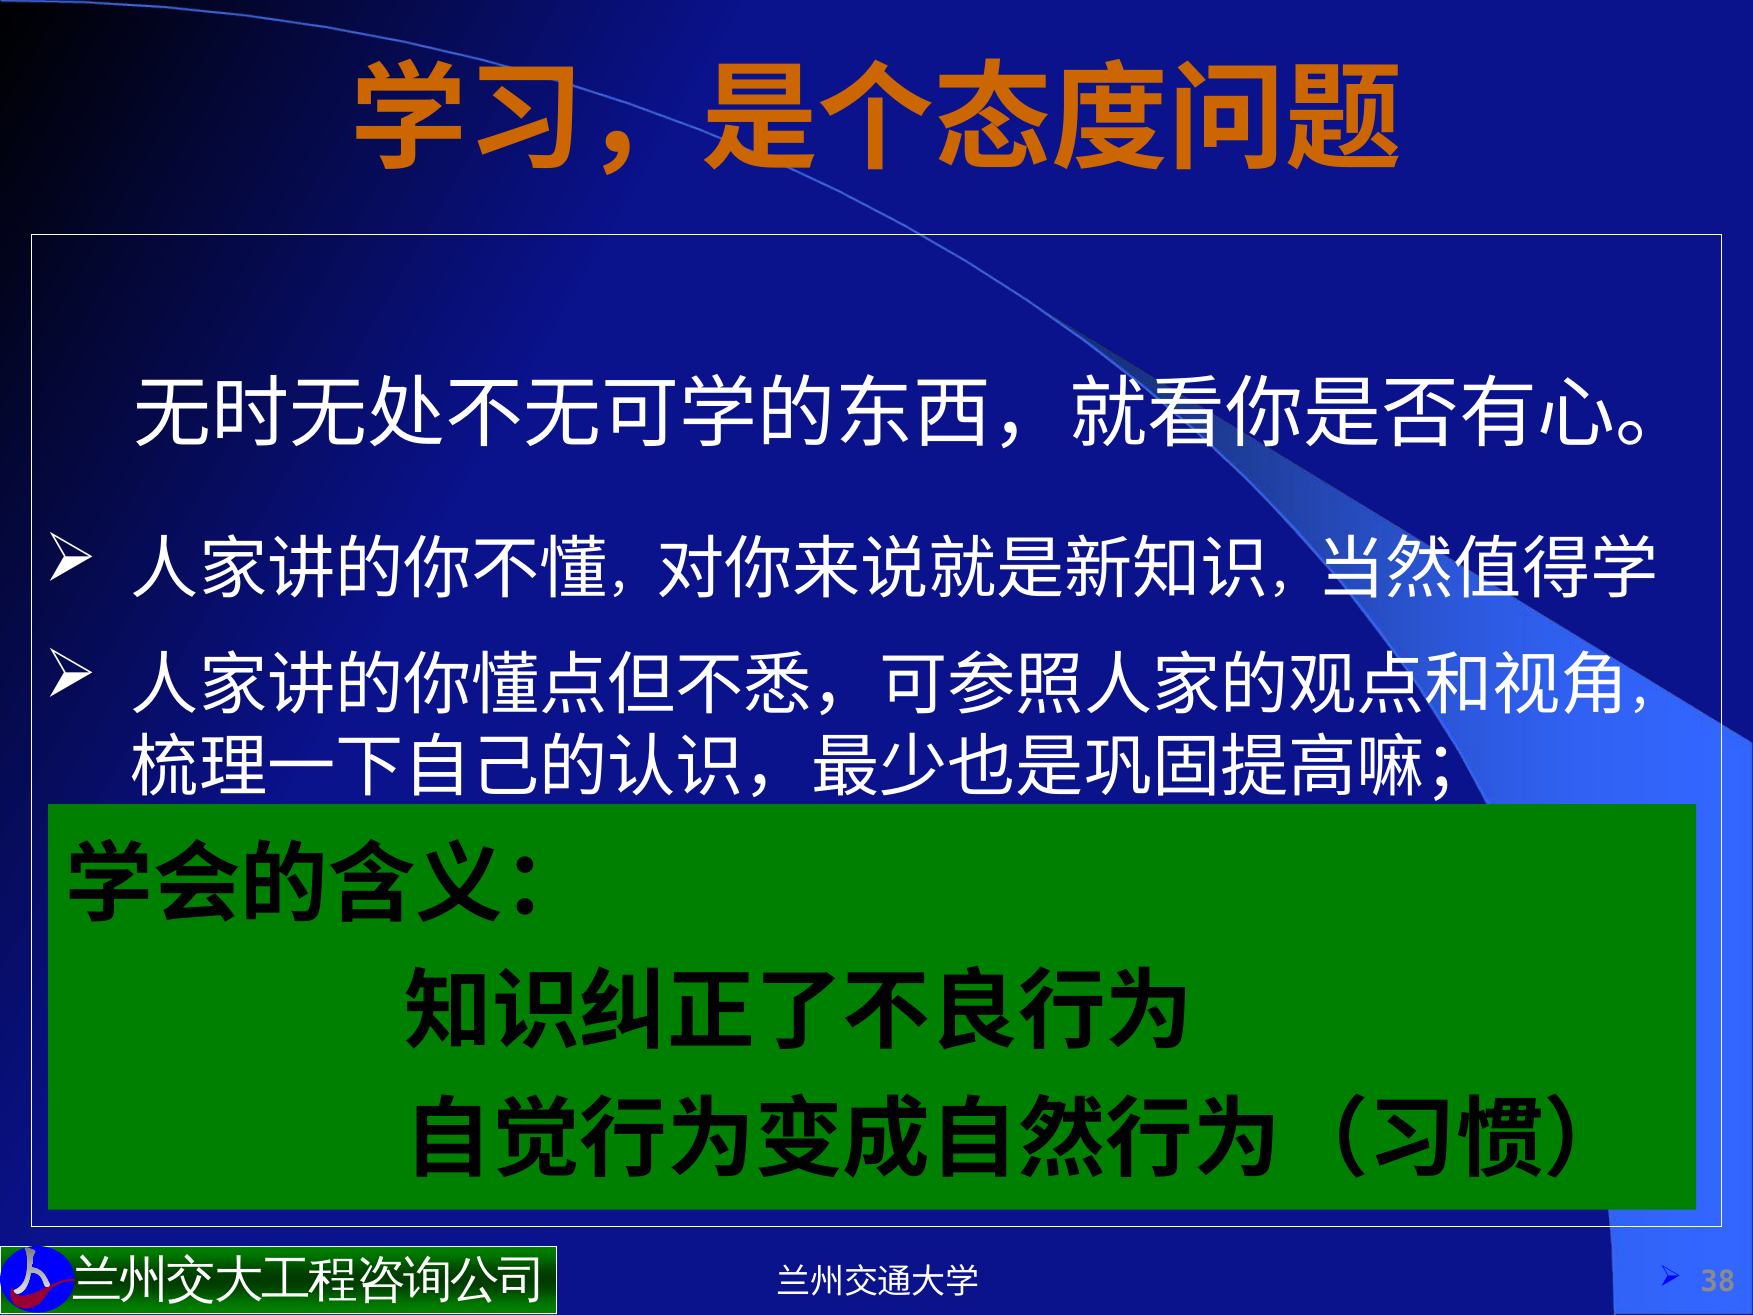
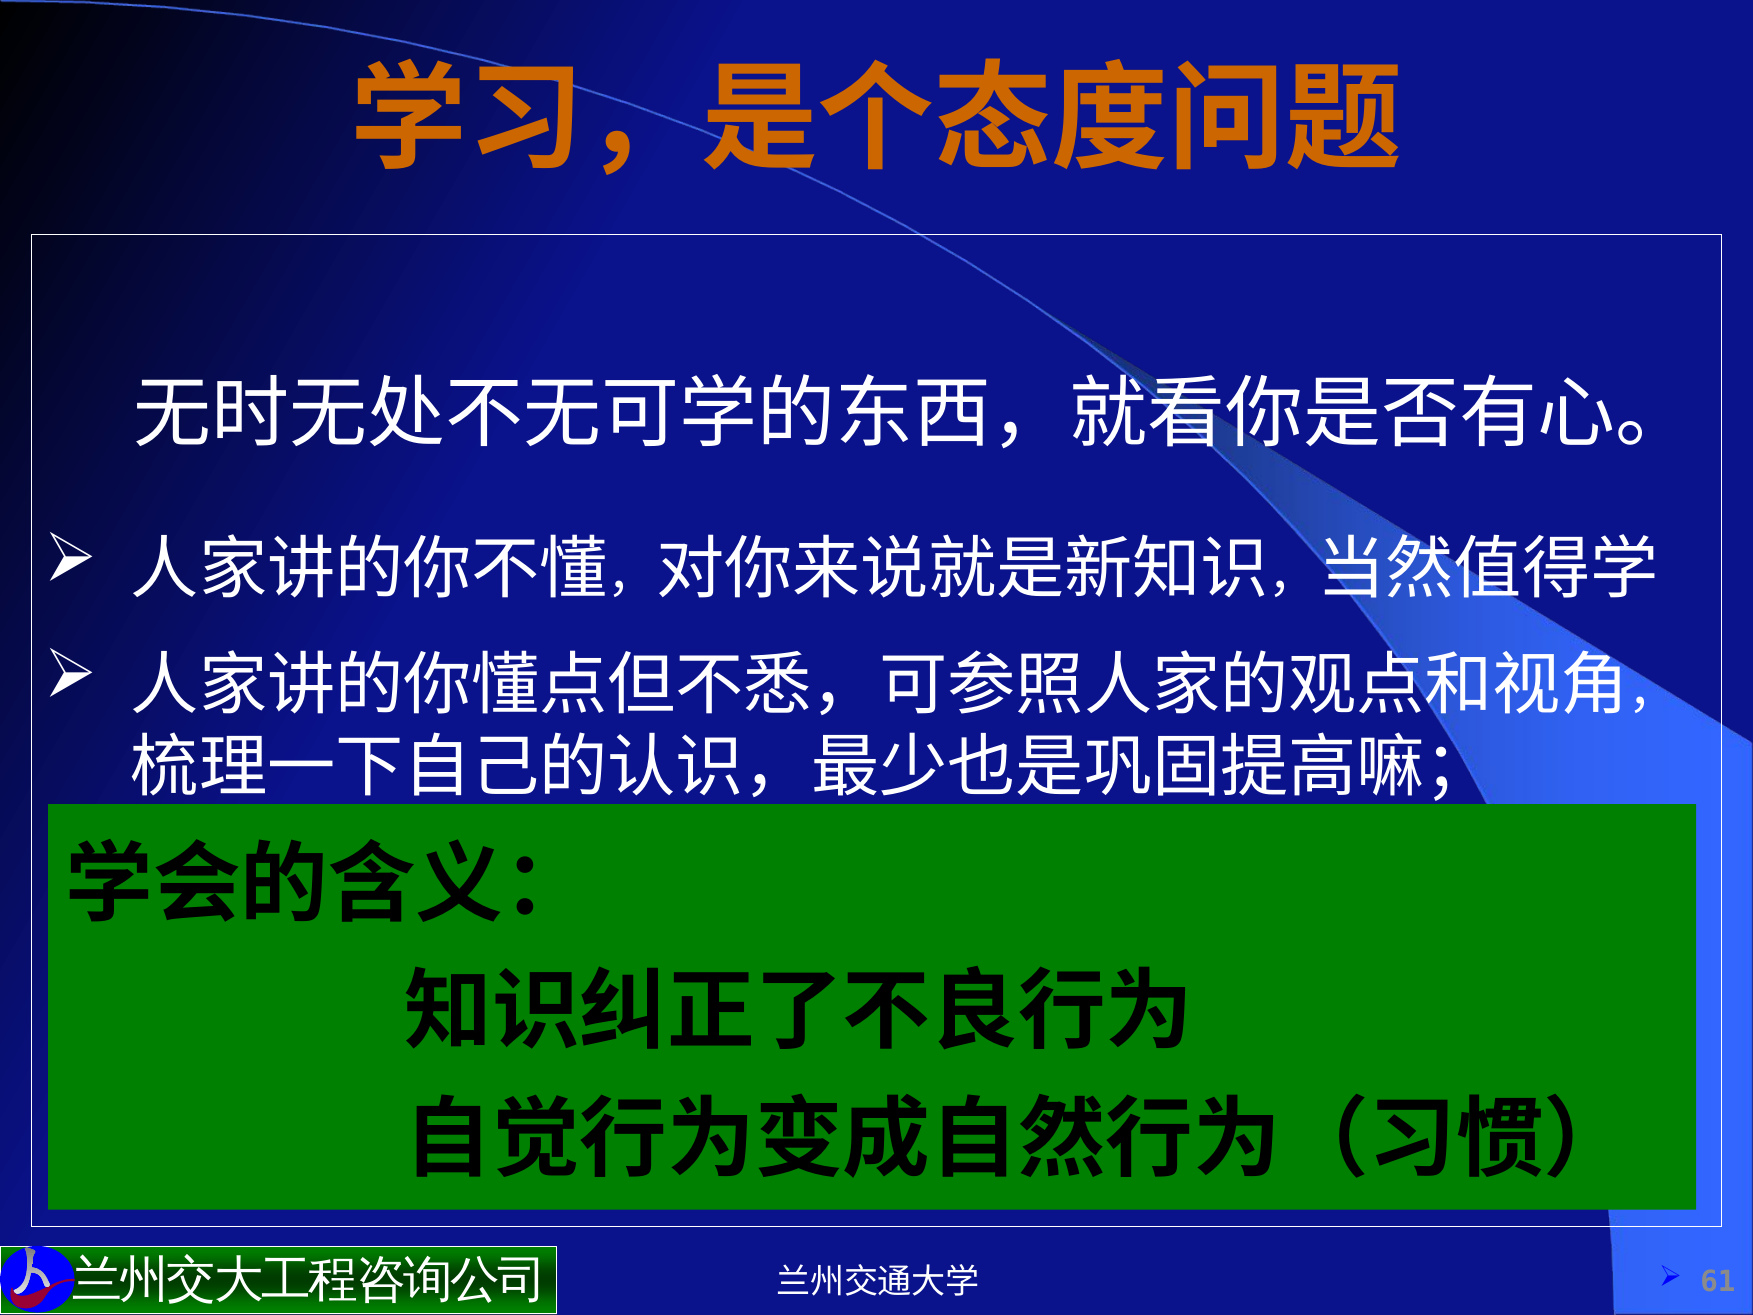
38: 38 -> 61
